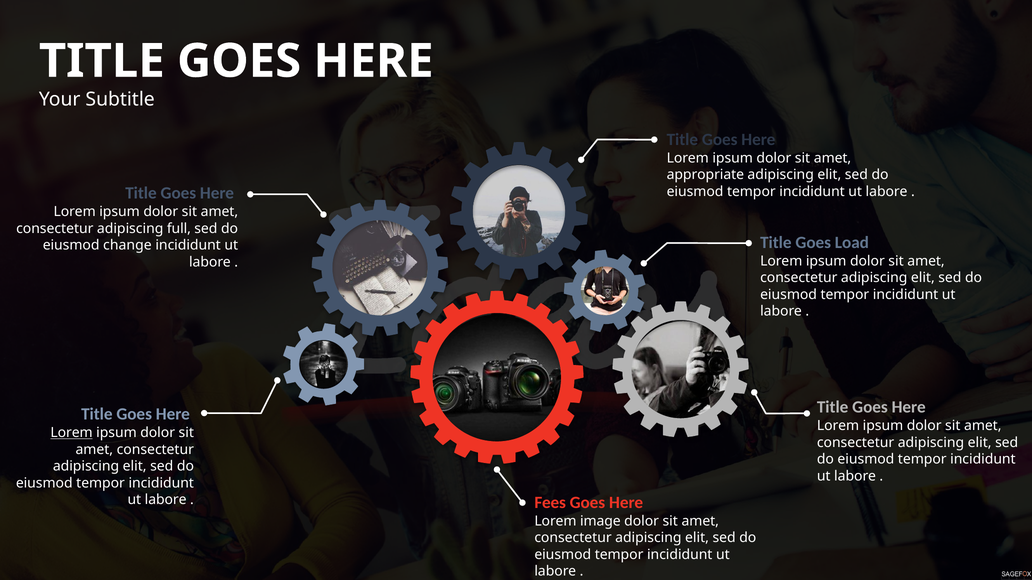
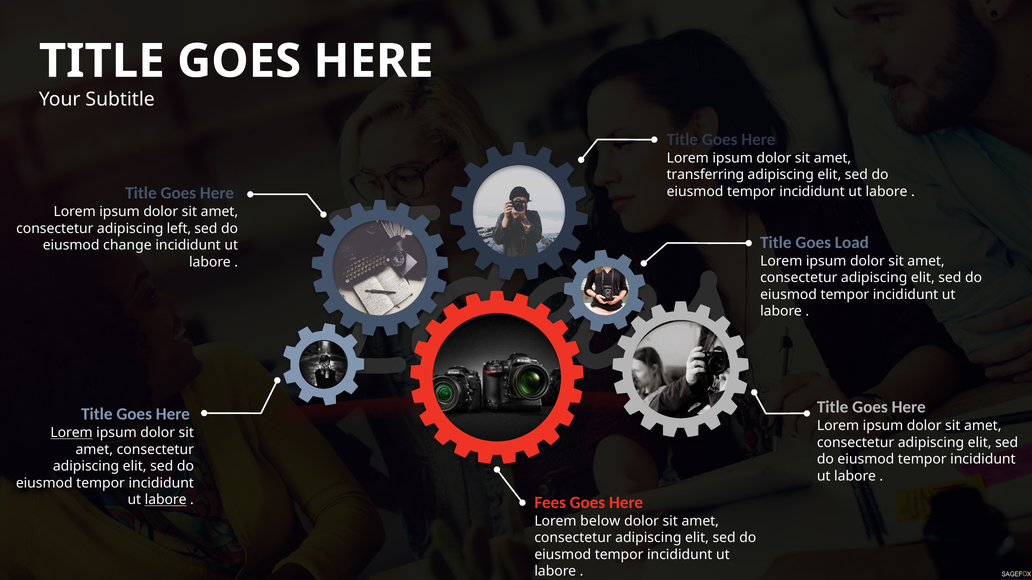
appropriate: appropriate -> transferring
full: full -> left
labore at (166, 500) underline: none -> present
image: image -> below
